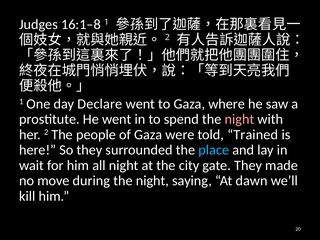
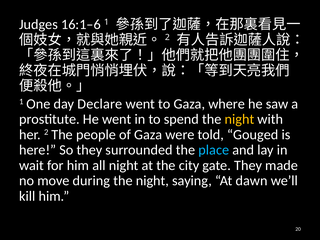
16:1–8: 16:1–8 -> 16:1–6
night at (239, 119) colour: pink -> yellow
Trained: Trained -> Gouged
